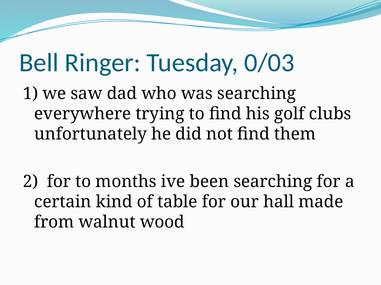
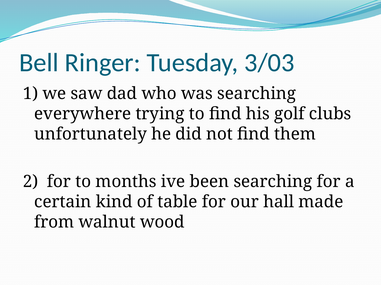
0/03: 0/03 -> 3/03
